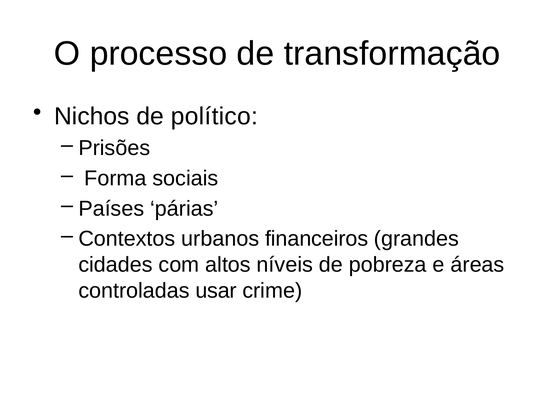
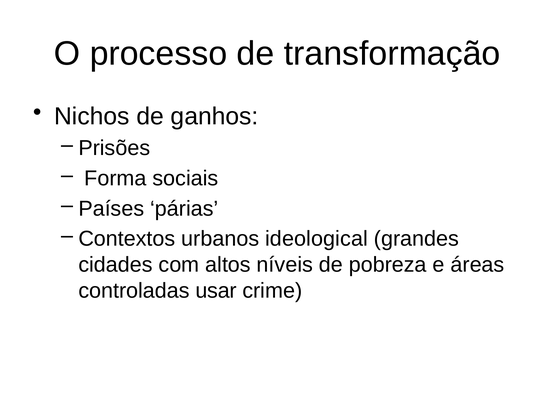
político: político -> ganhos
financeiros: financeiros -> ideological
